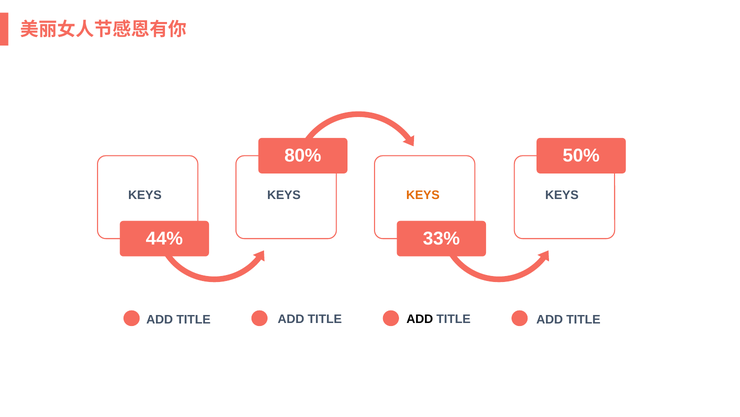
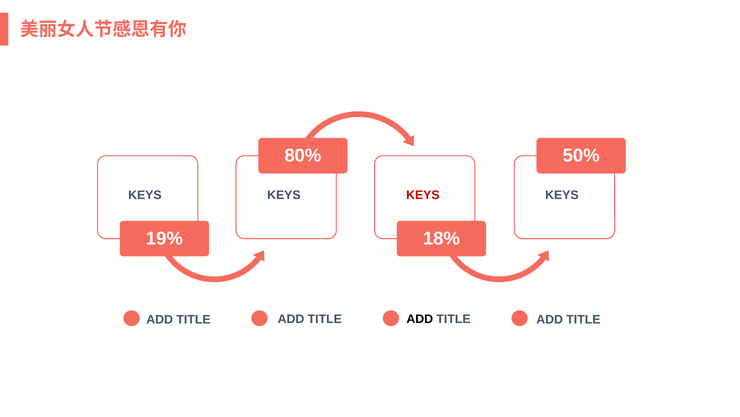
KEYS at (423, 195) colour: orange -> red
44%: 44% -> 19%
33%: 33% -> 18%
